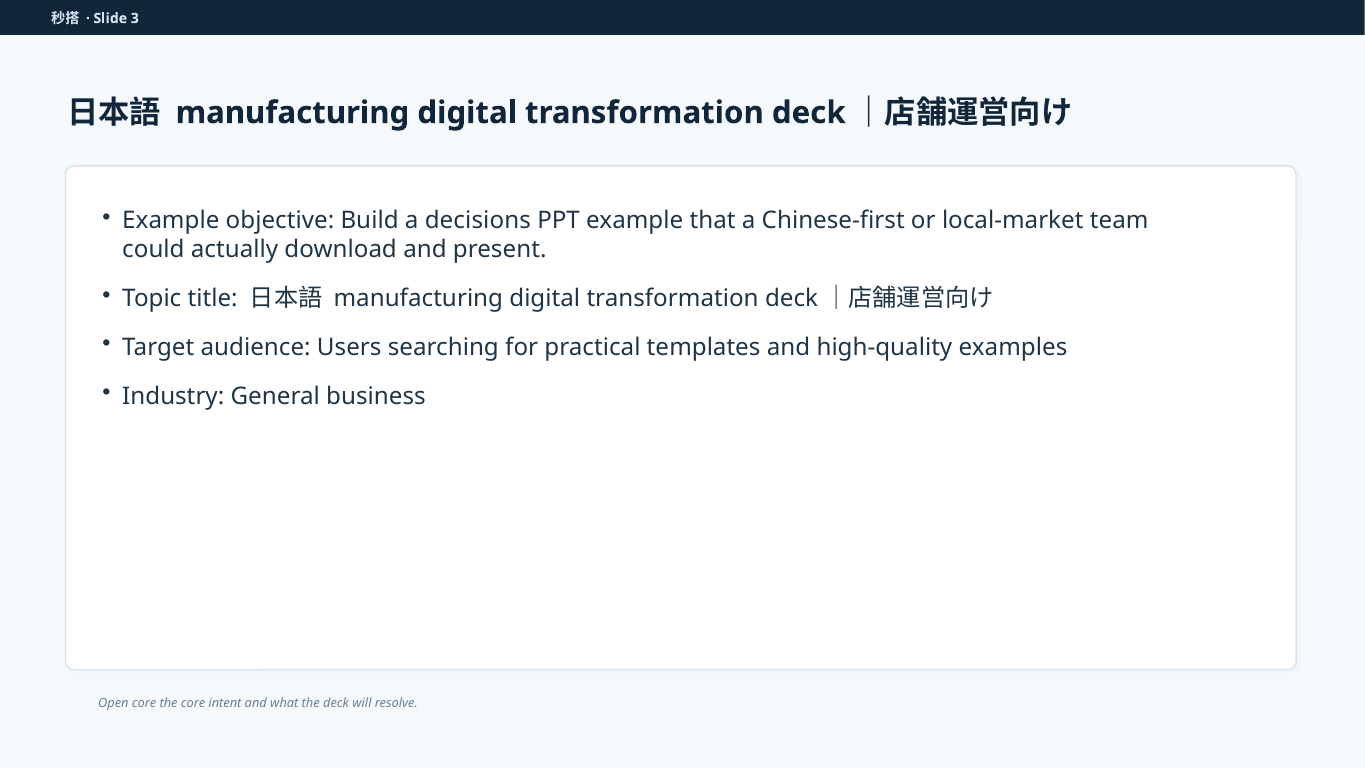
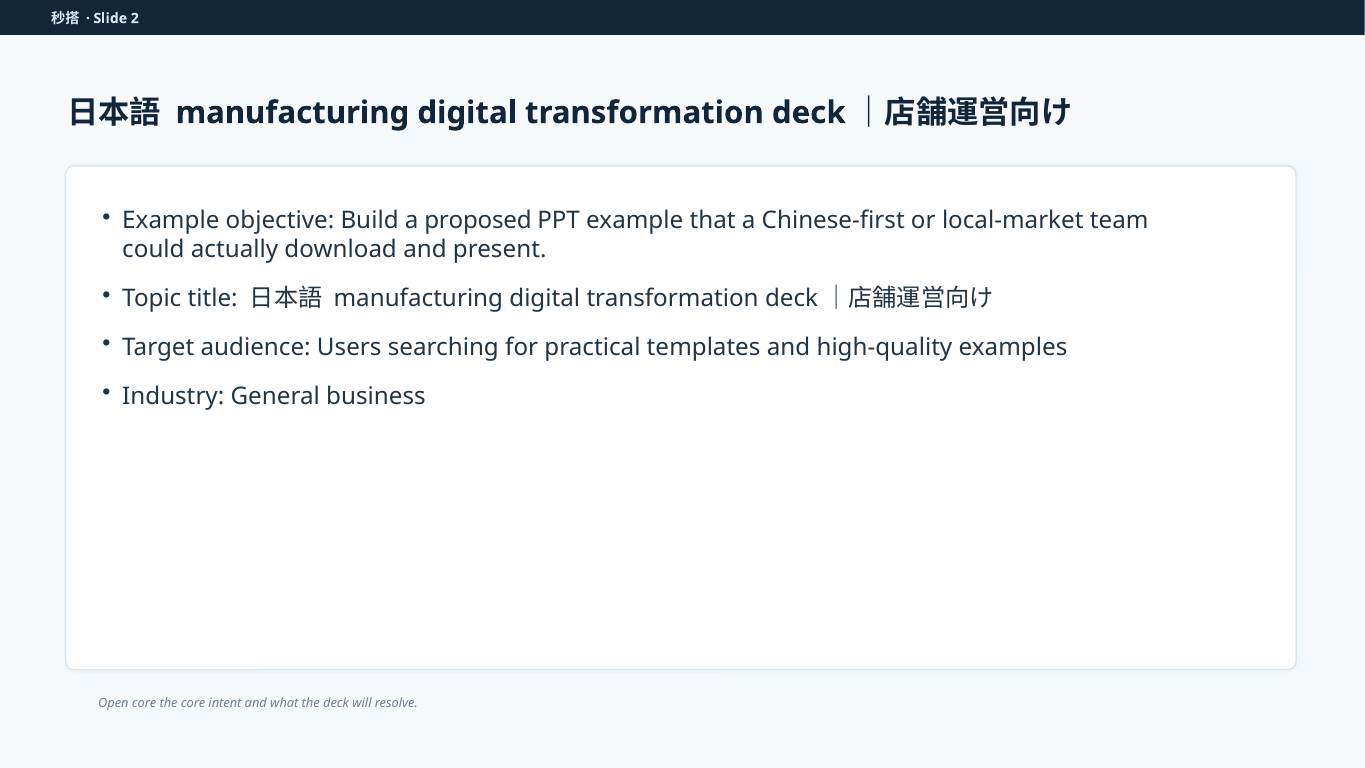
3: 3 -> 2
decisions: decisions -> proposed
